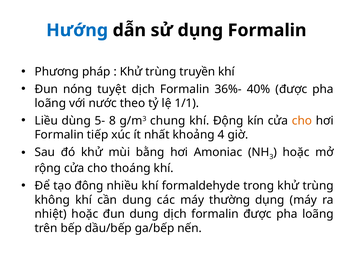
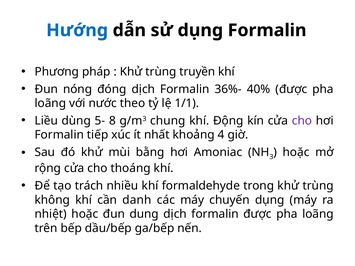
tuyệt: tuyệt -> đóng
cho at (302, 121) colour: orange -> purple
đông: đông -> trách
cần dung: dung -> danh
thường: thường -> chuyến
